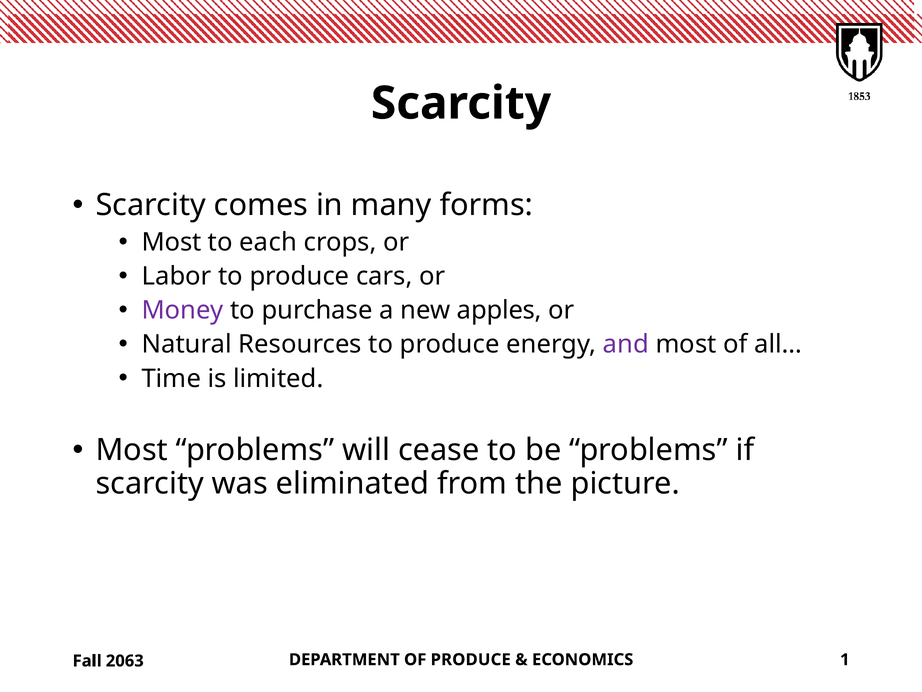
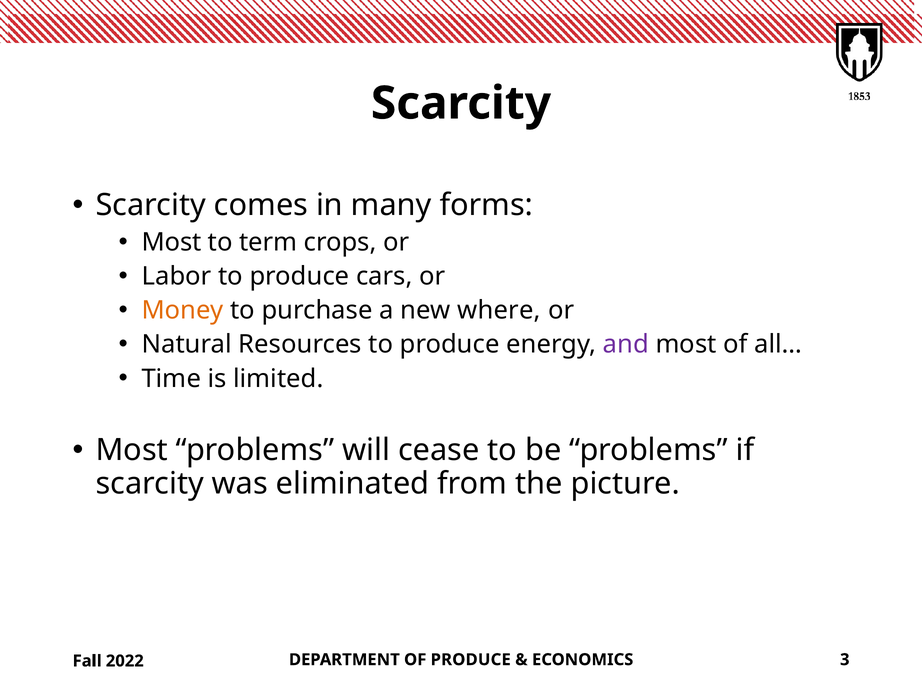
each: each -> term
Money colour: purple -> orange
apples: apples -> where
1: 1 -> 3
2063: 2063 -> 2022
